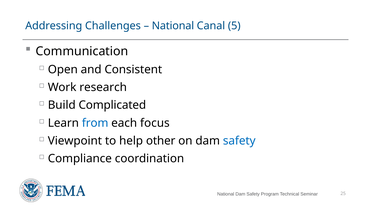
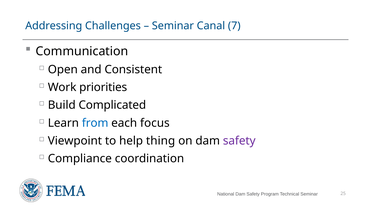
National at (173, 26): National -> Seminar
5: 5 -> 7
research: research -> priorities
other: other -> thing
safety at (239, 141) colour: blue -> purple
